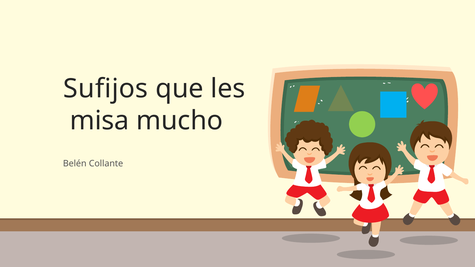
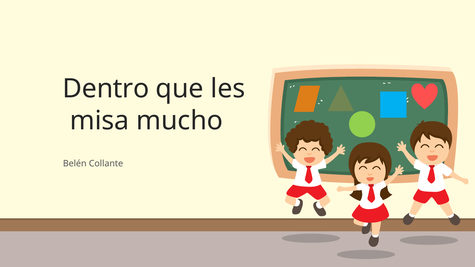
Sufijos: Sufijos -> Dentro
